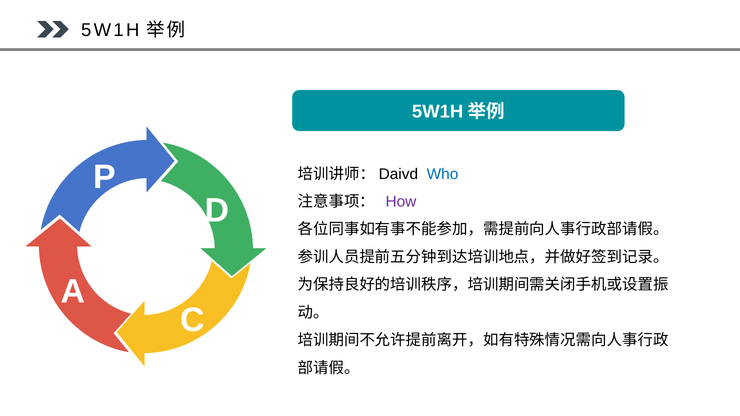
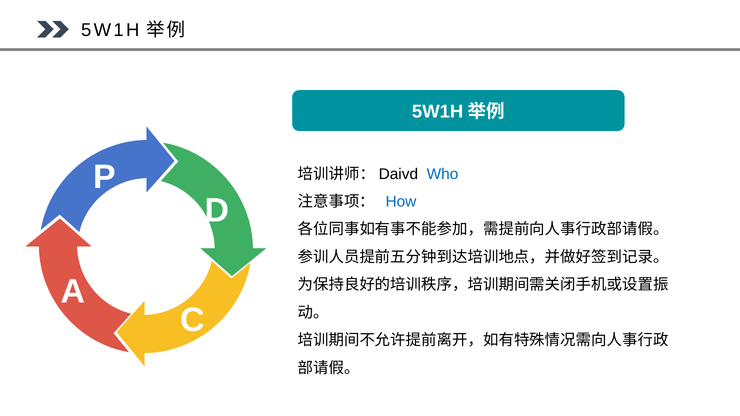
How colour: purple -> blue
